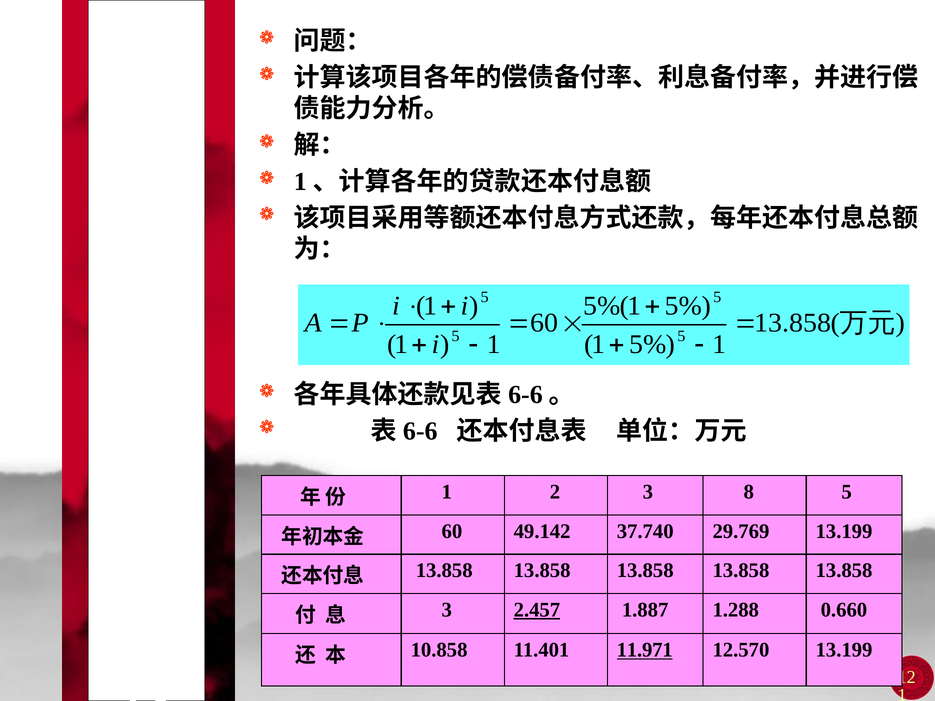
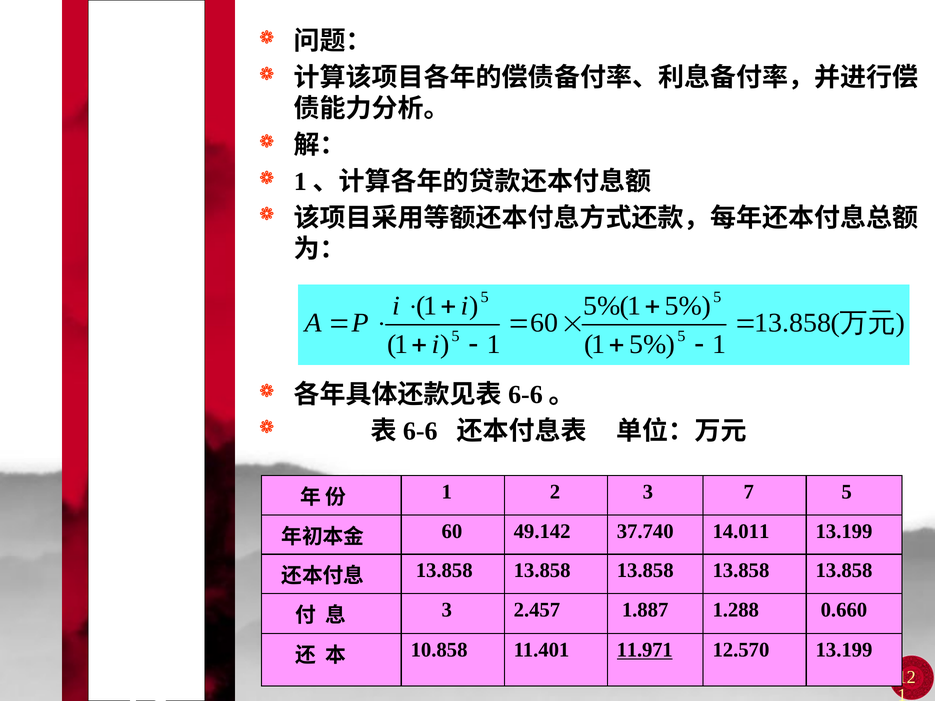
8: 8 -> 7
29.769: 29.769 -> 14.011
2.457 underline: present -> none
